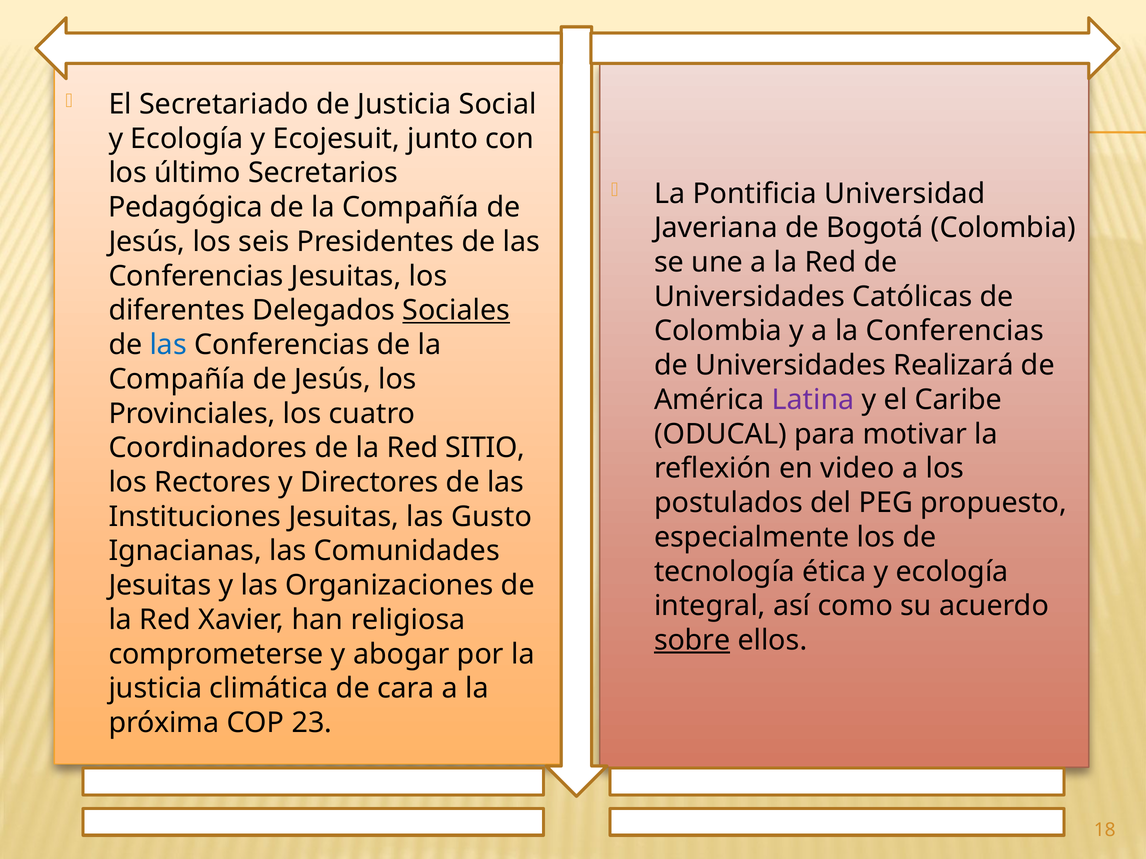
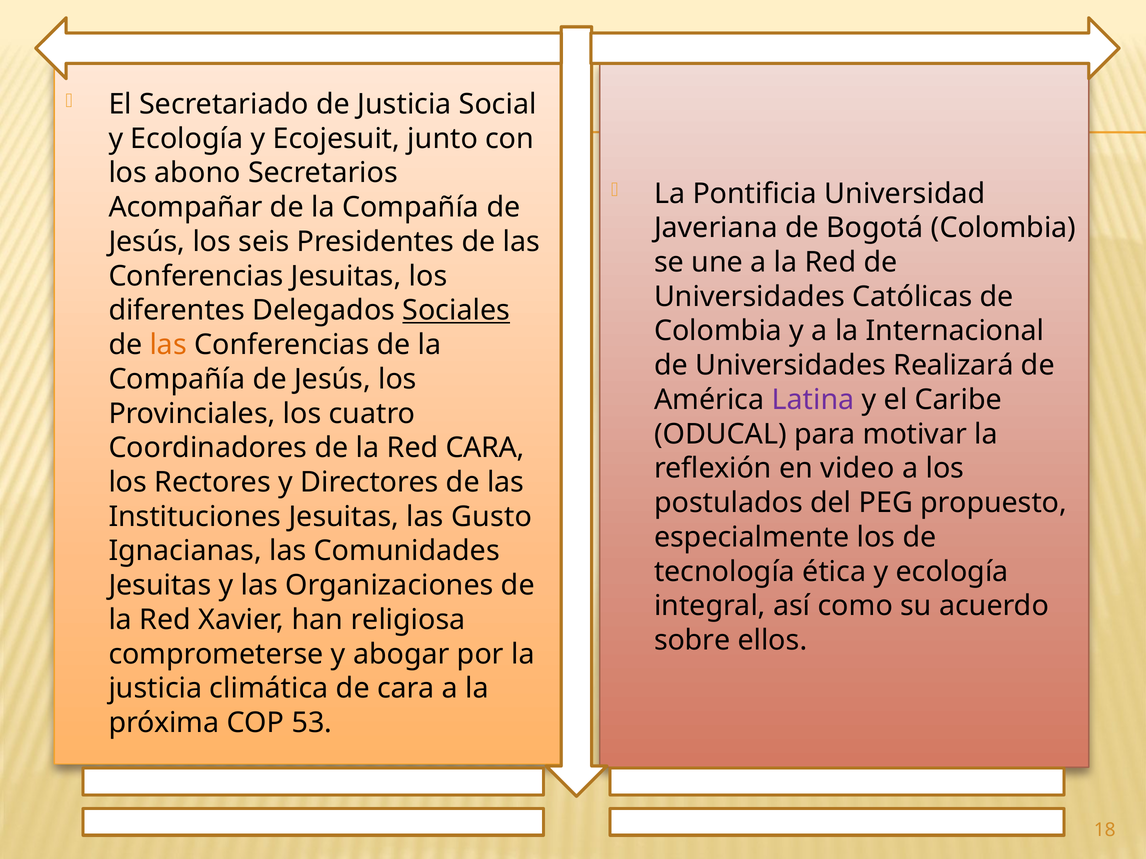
último: último -> abono
Pedagógica: Pedagógica -> Acompañar
la Conferencias: Conferencias -> Internacional
las at (168, 345) colour: blue -> orange
Red SITIO: SITIO -> CARA
sobre underline: present -> none
23: 23 -> 53
